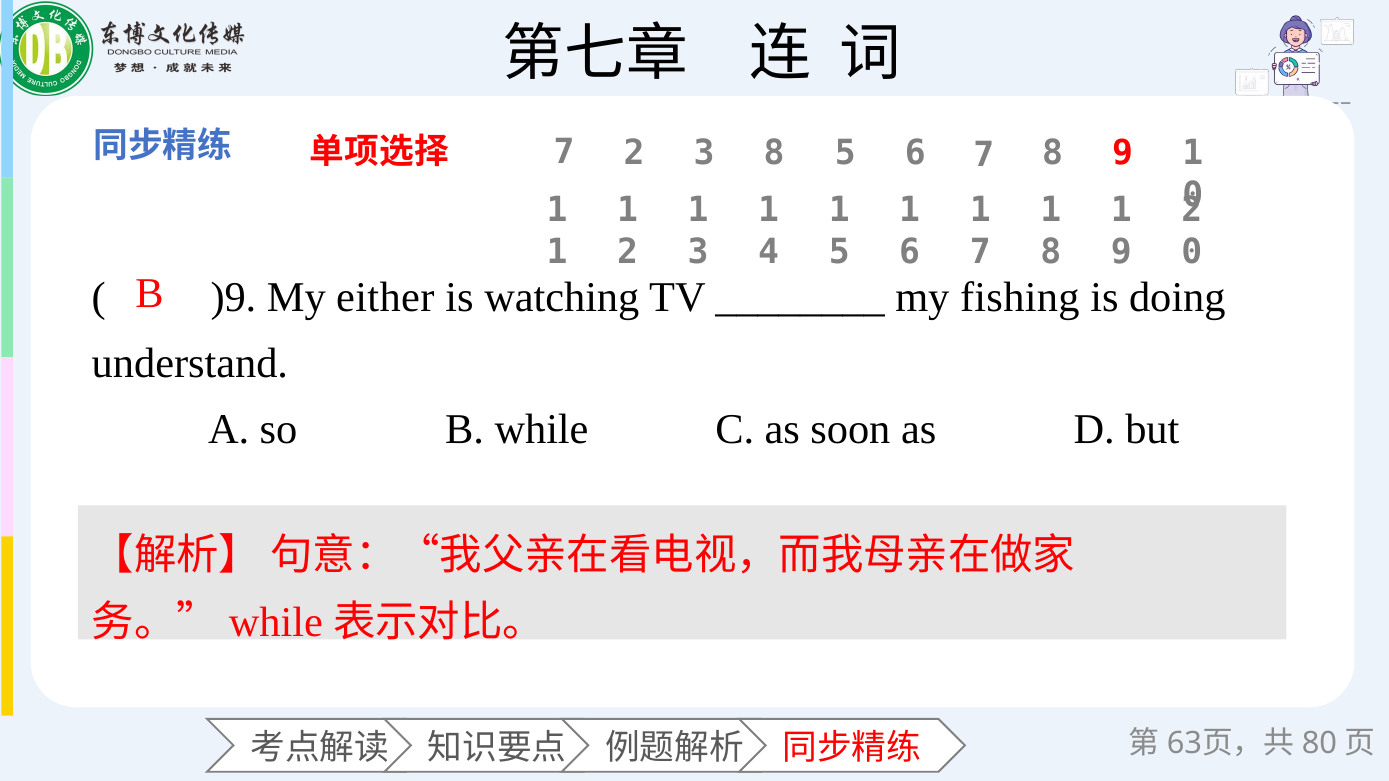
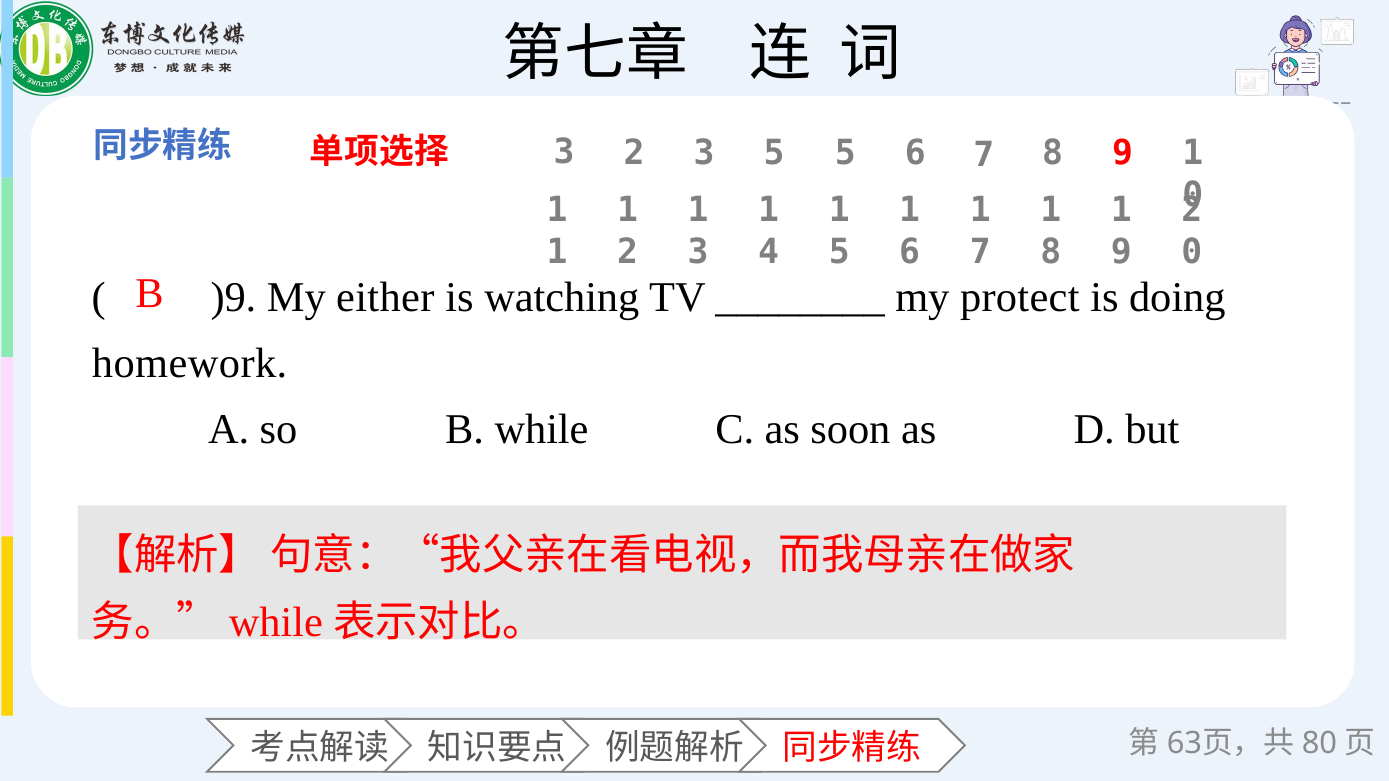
7 at (564, 152): 7 -> 3
3 8: 8 -> 5
fishing: fishing -> protect
understand: understand -> homework
